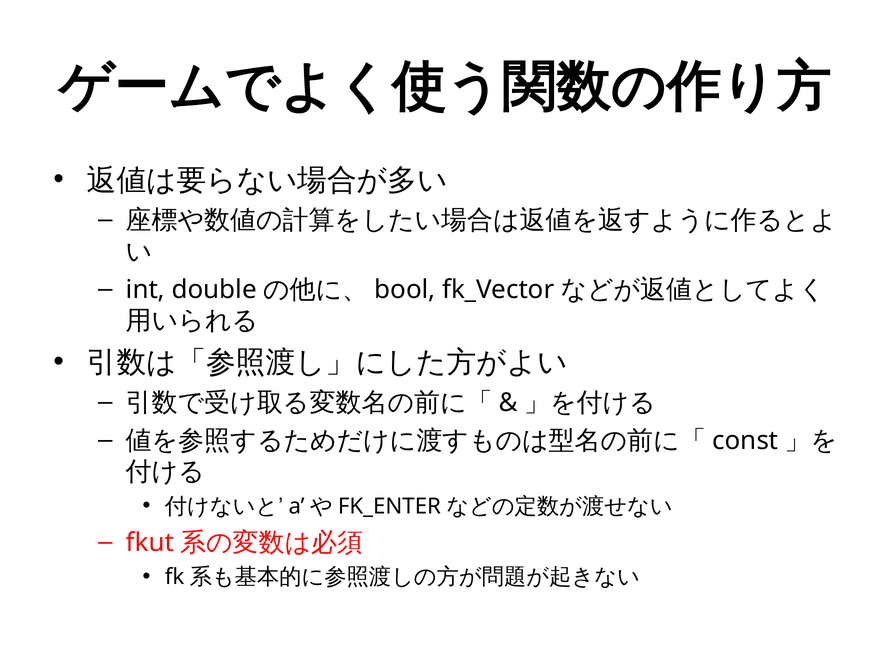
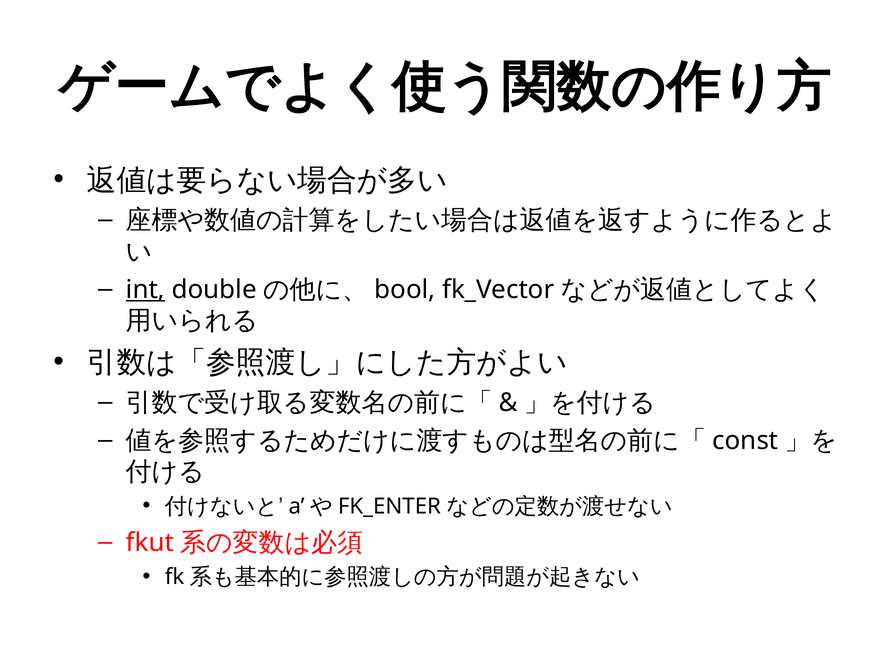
int underline: none -> present
